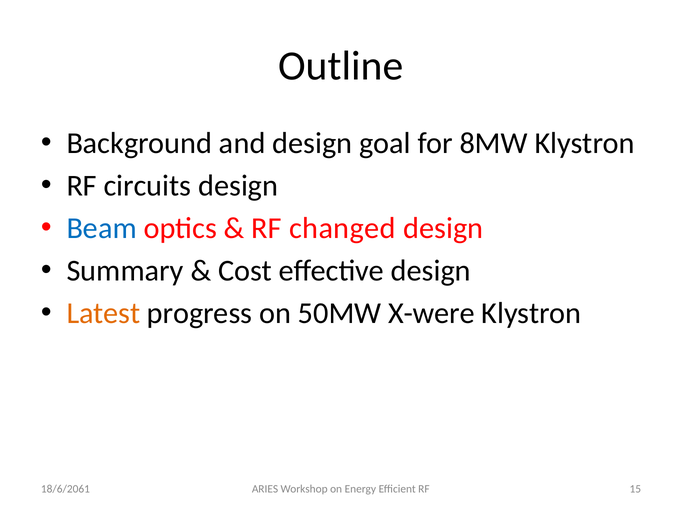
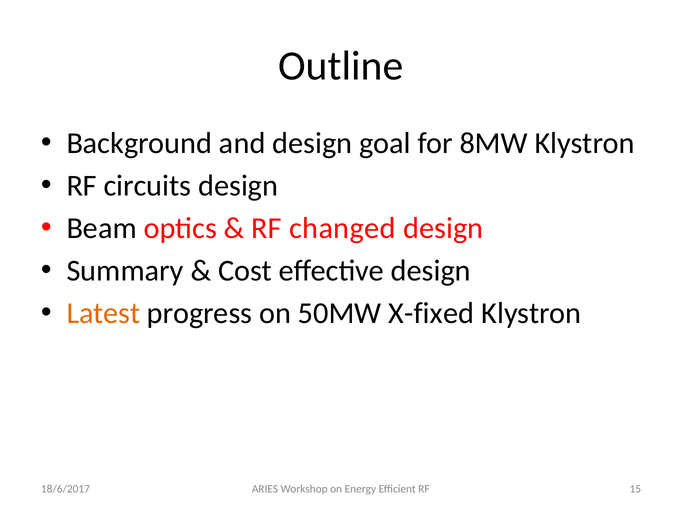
Beam colour: blue -> black
X-were: X-were -> X-fixed
18/6/2061: 18/6/2061 -> 18/6/2017
